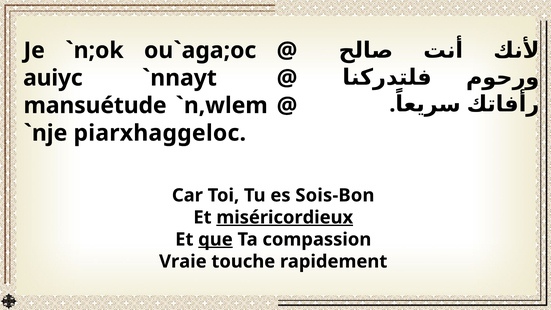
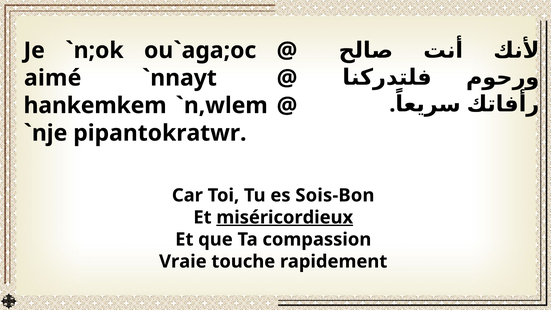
auiyc: auiyc -> aimé
mansuétude: mansuétude -> hankemkem
piarxhaggeloc: piarxhaggeloc -> pipantokratwr
que underline: present -> none
